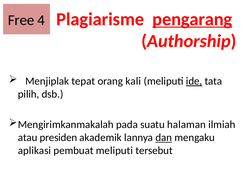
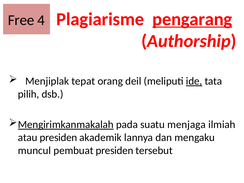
kali: kali -> deil
Mengirimkanmakalah underline: none -> present
halaman: halaman -> menjaga
dan underline: present -> none
aplikasi: aplikasi -> muncul
pembuat meliputi: meliputi -> presiden
